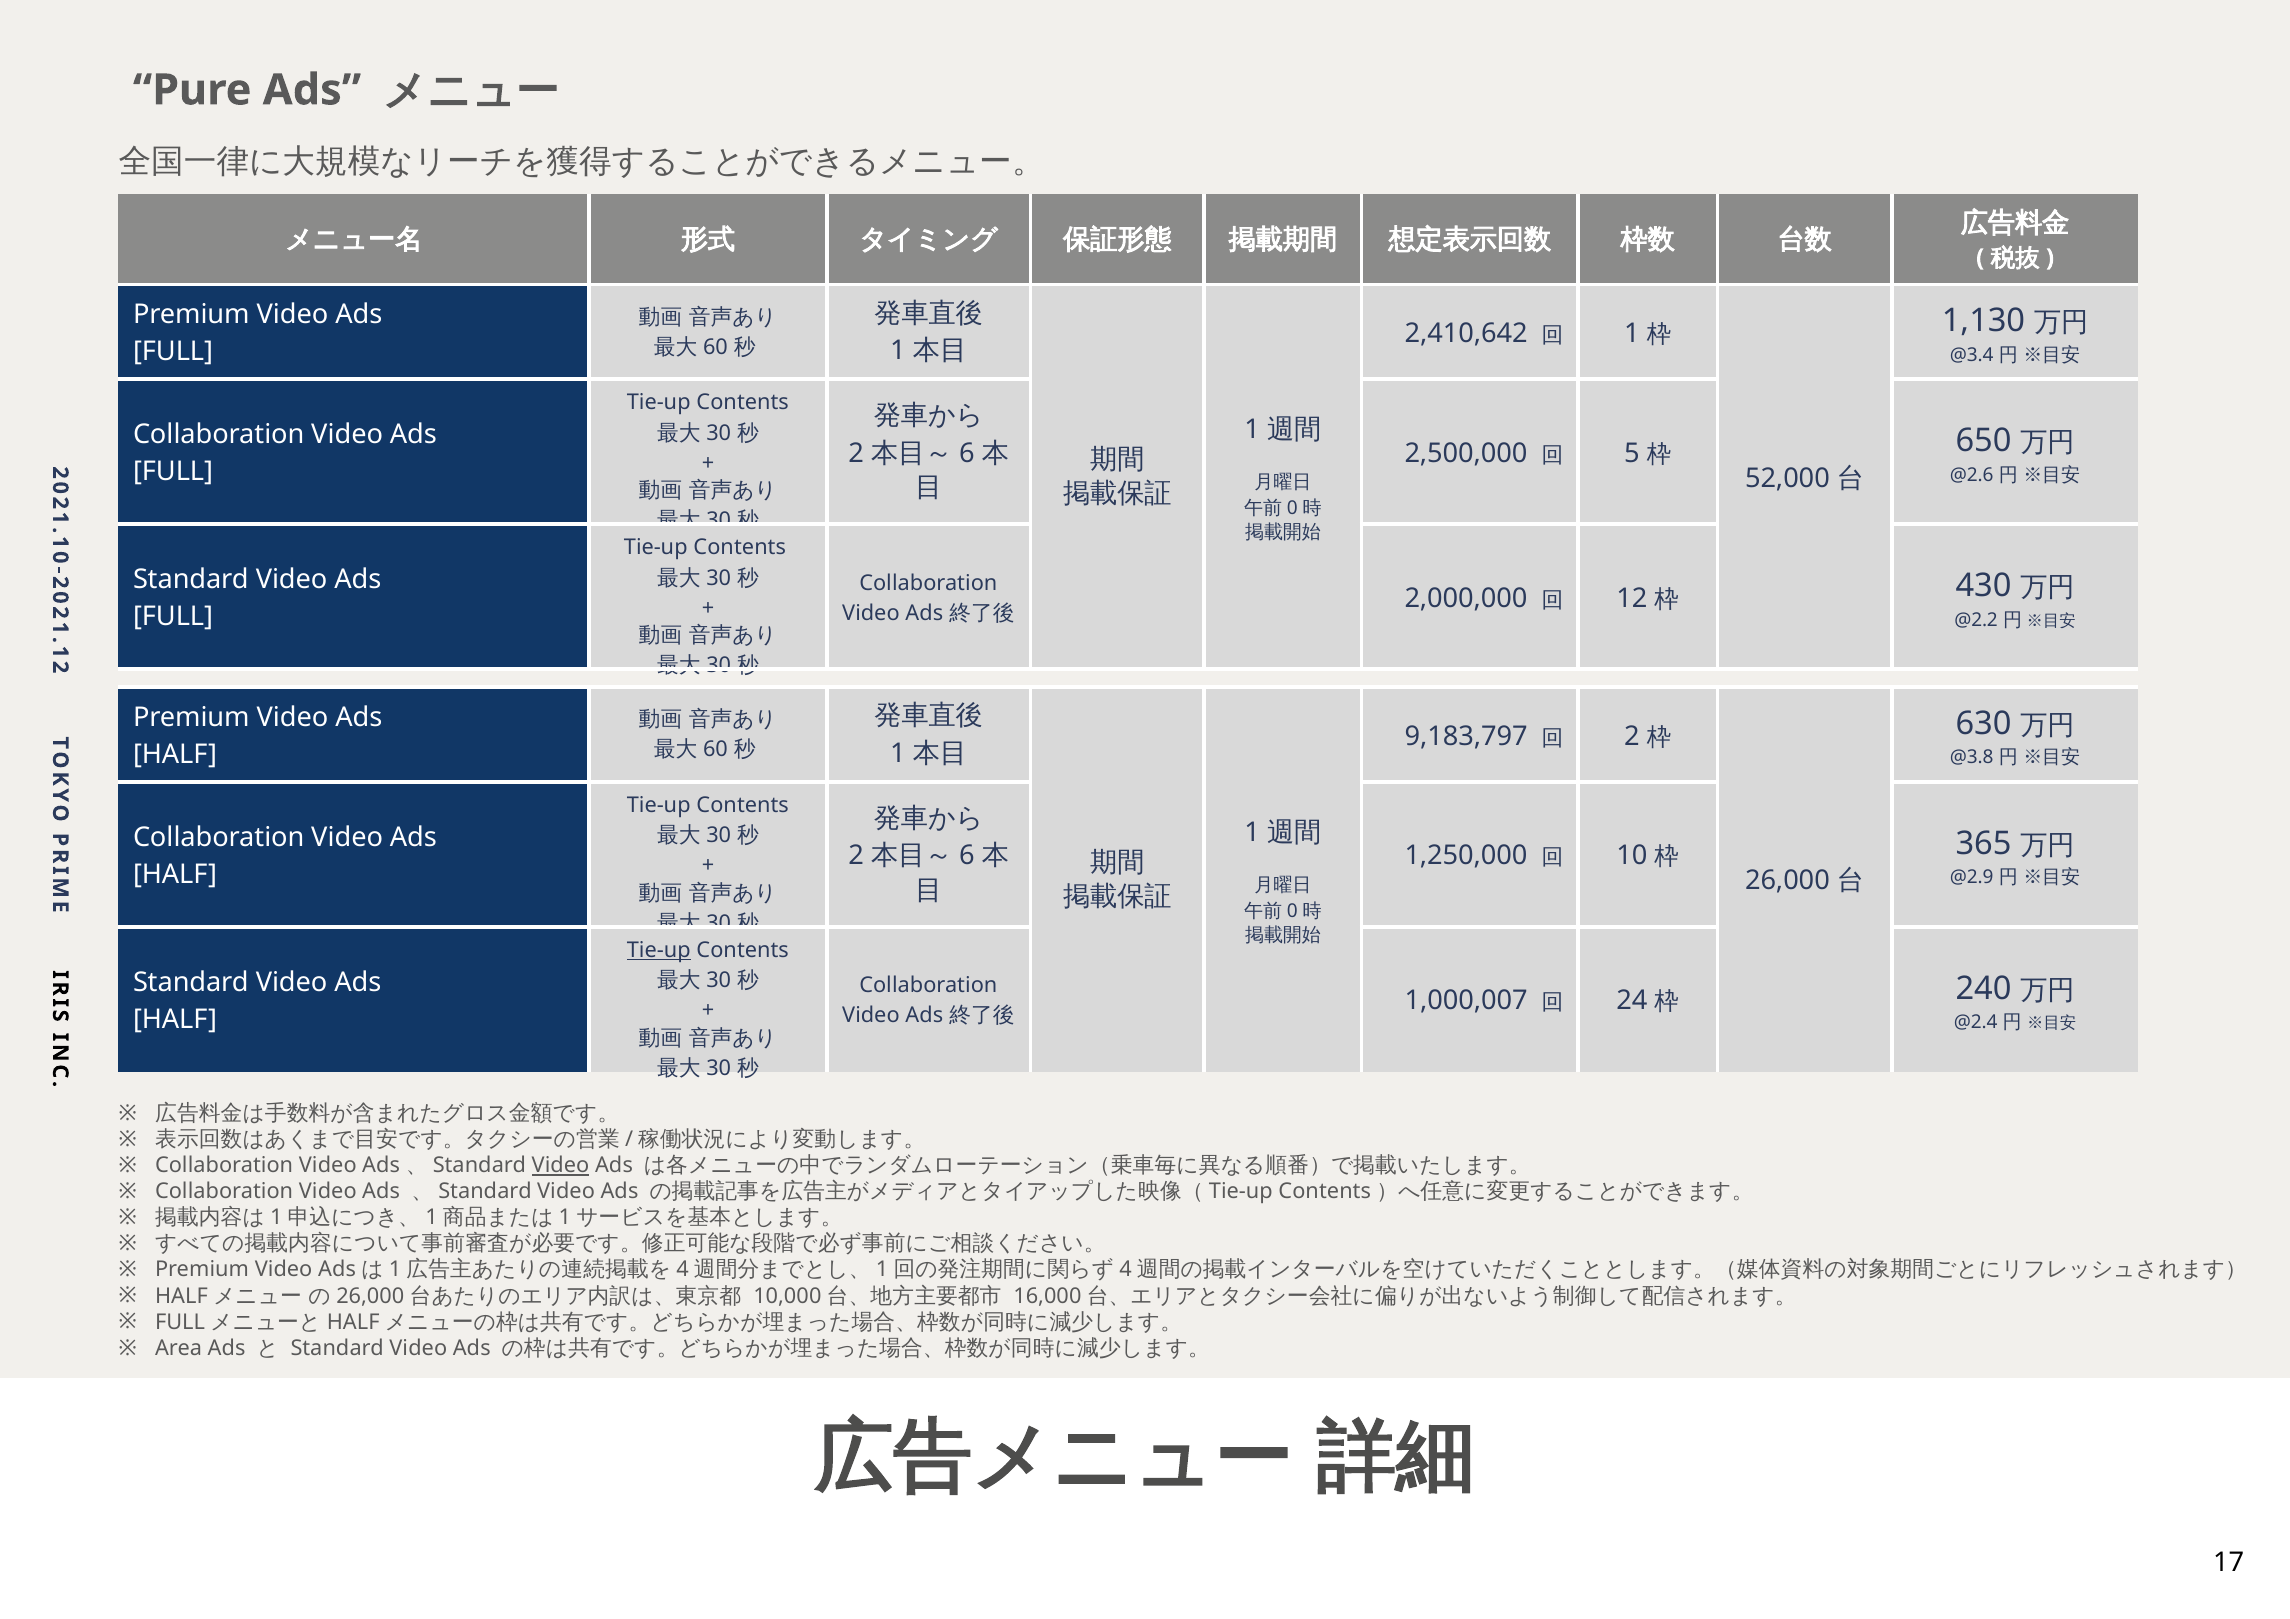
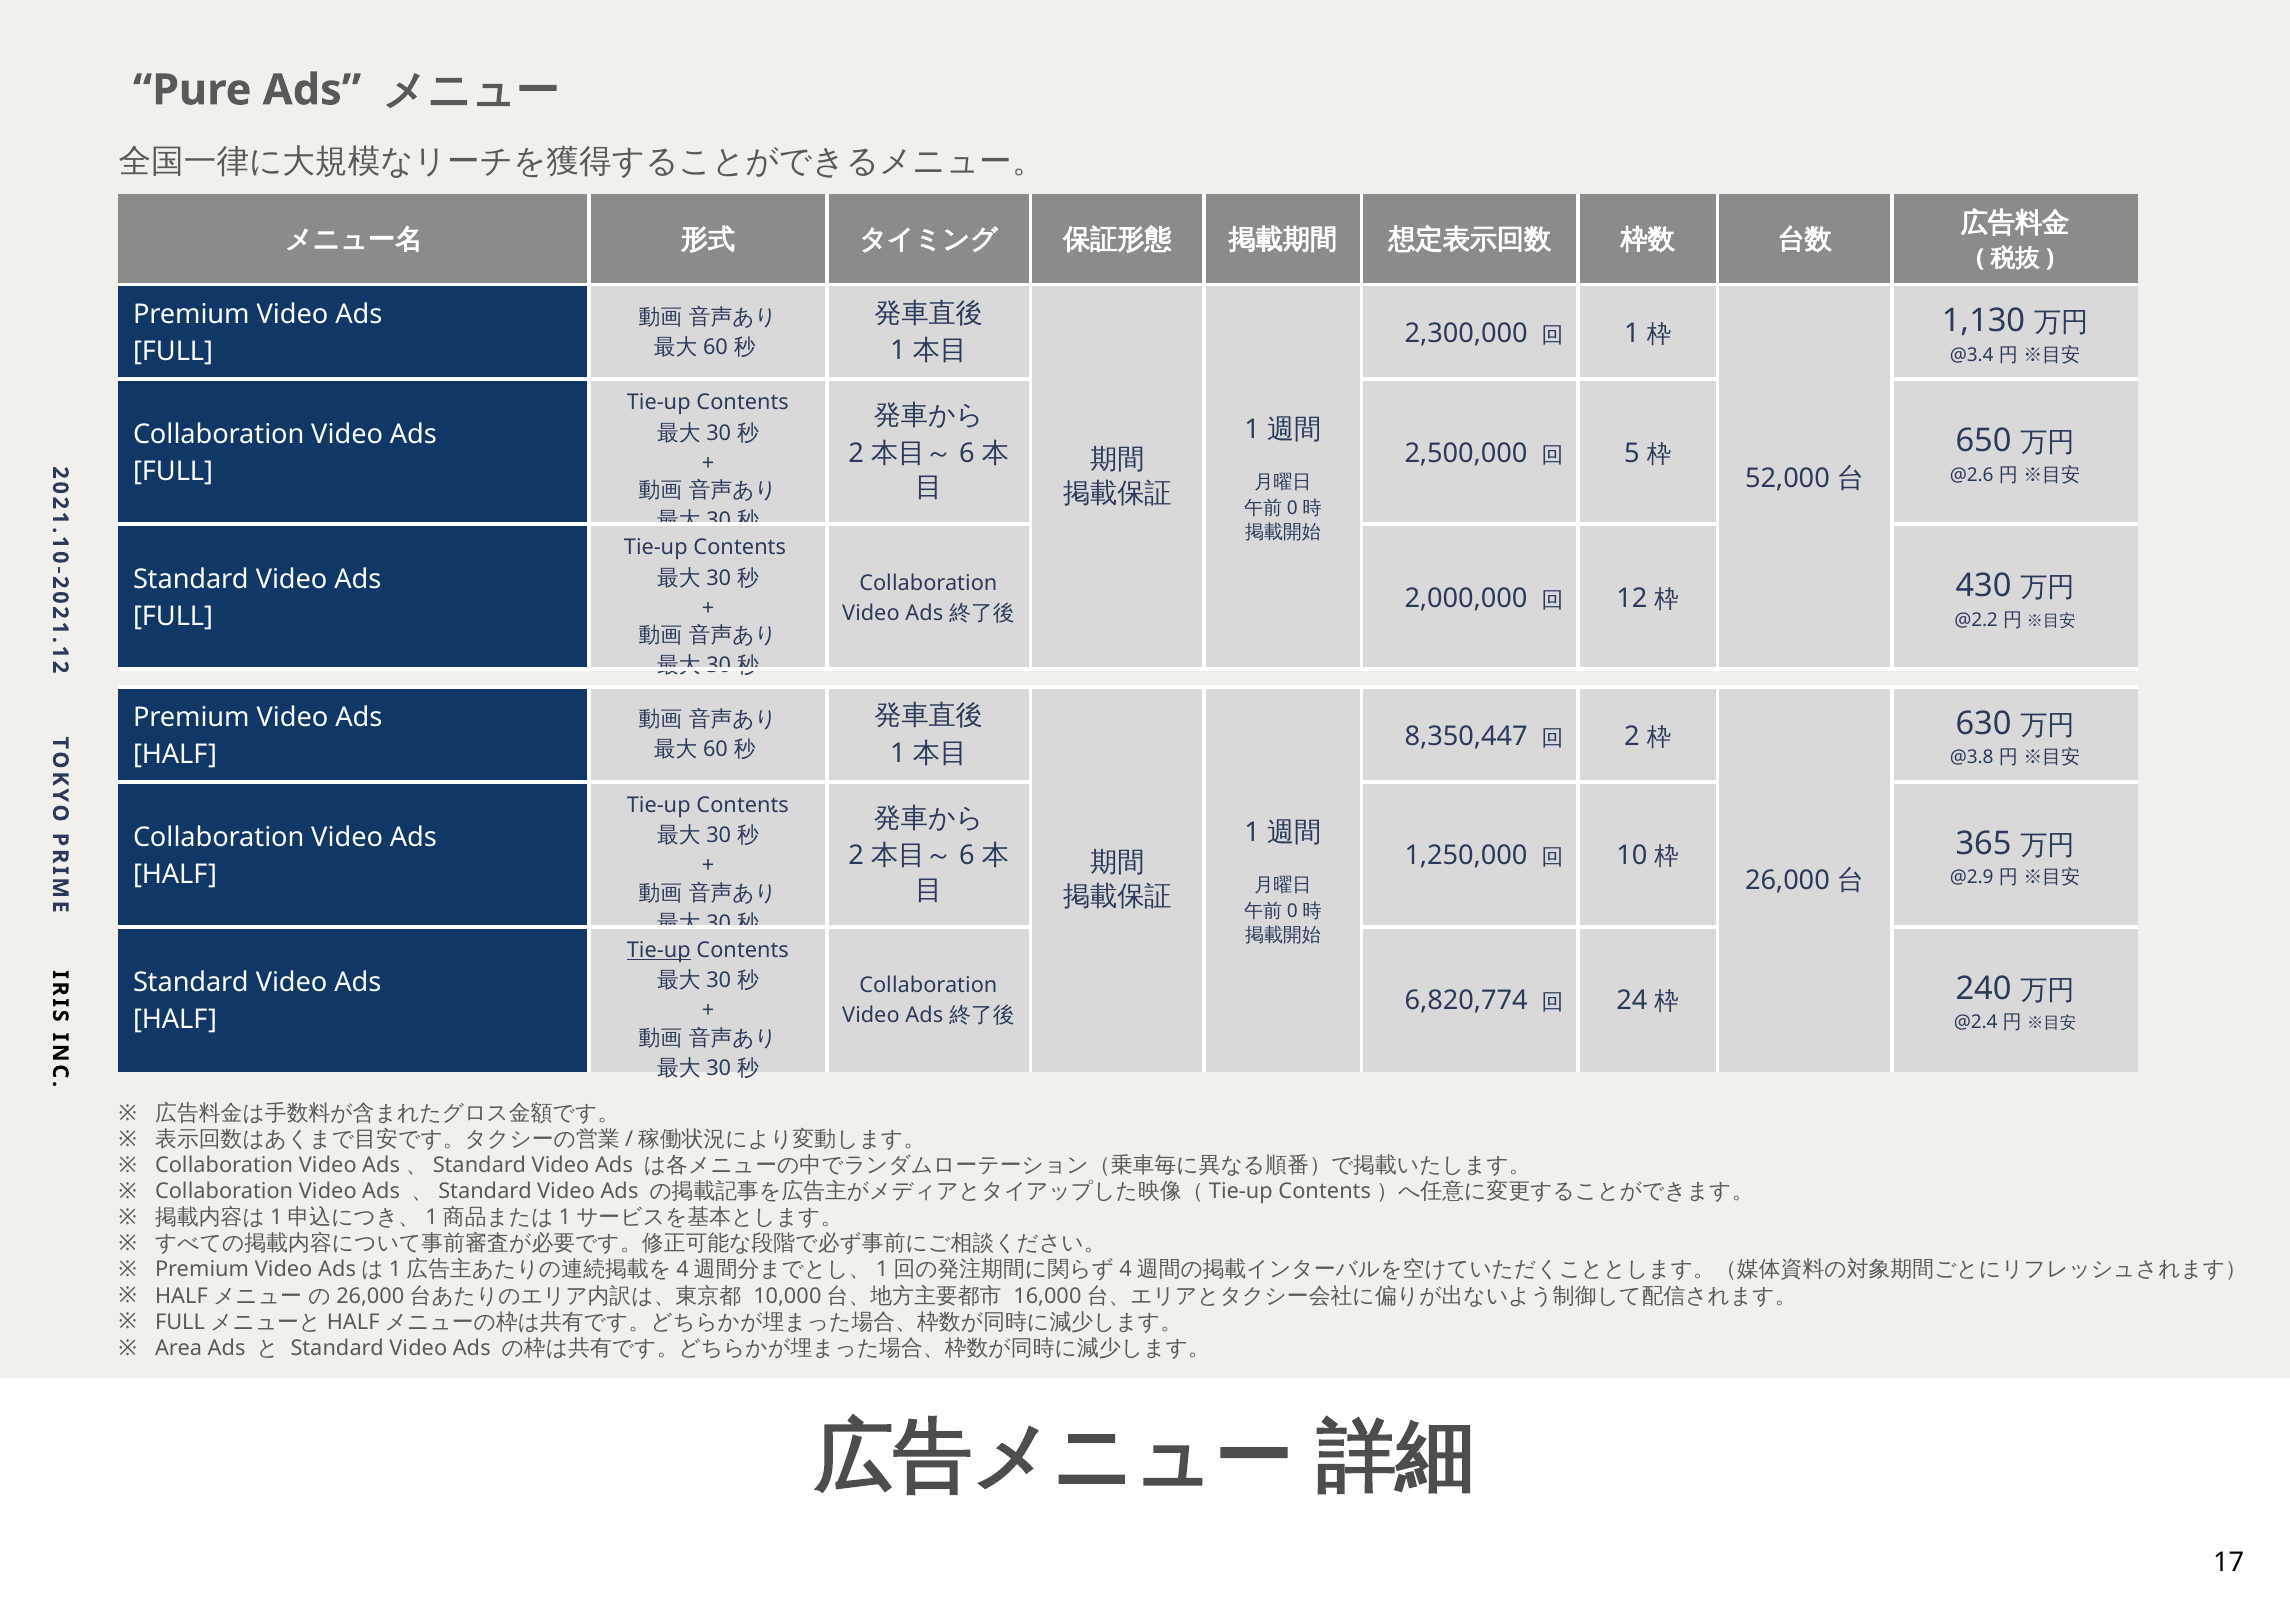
2,410,642: 2,410,642 -> 2,300,000
9,183,797: 9,183,797 -> 8,350,447
1,000,007: 1,000,007 -> 6,820,774
Video at (561, 1166) underline: present -> none
